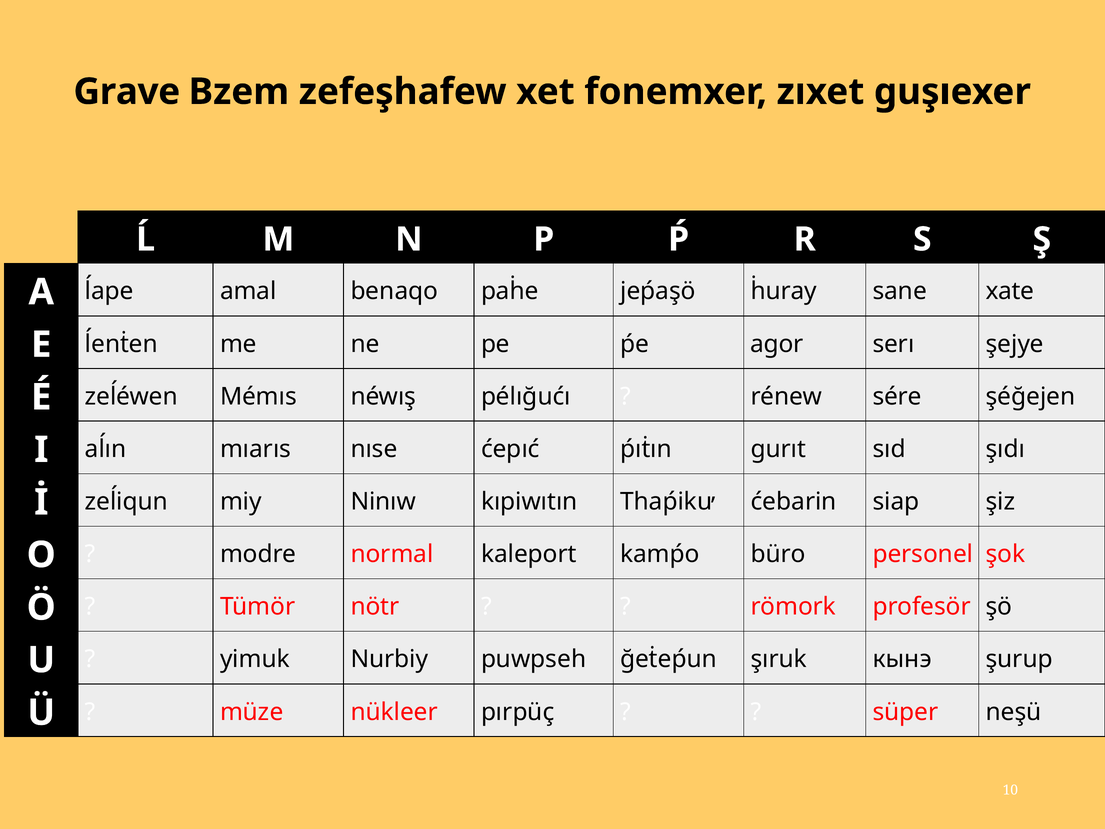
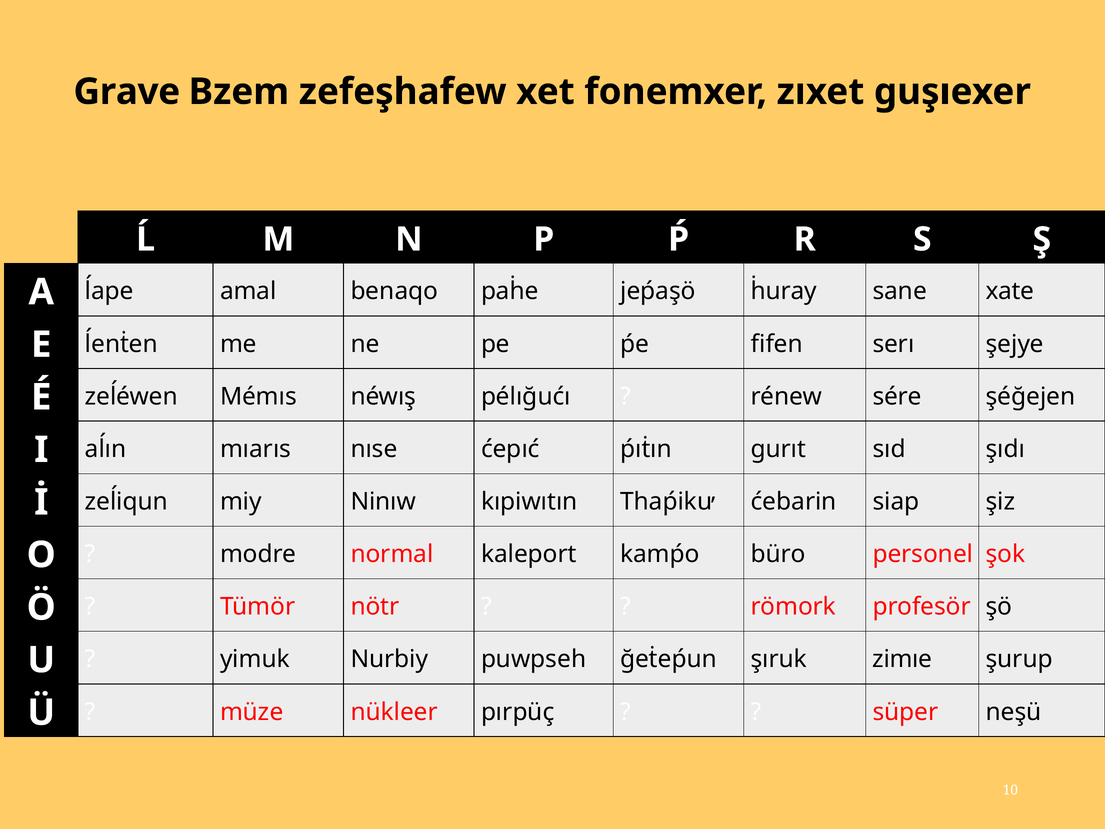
agor: agor -> fifen
кынэ: кынэ -> zimıe
